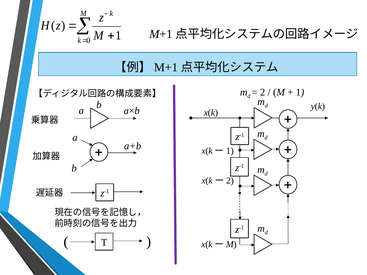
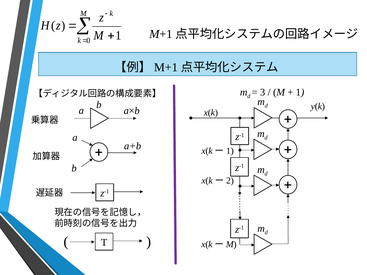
2: 2 -> 3
